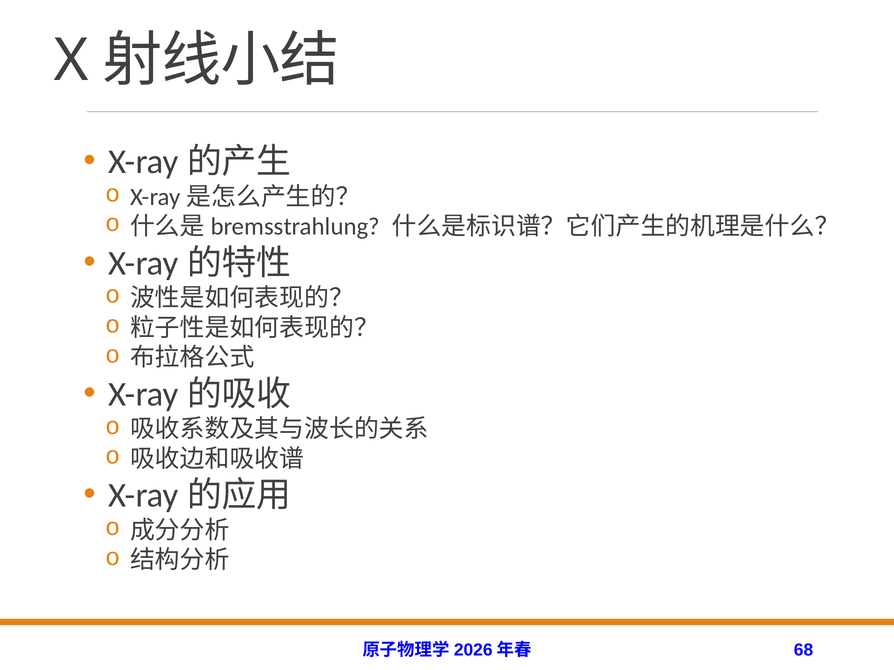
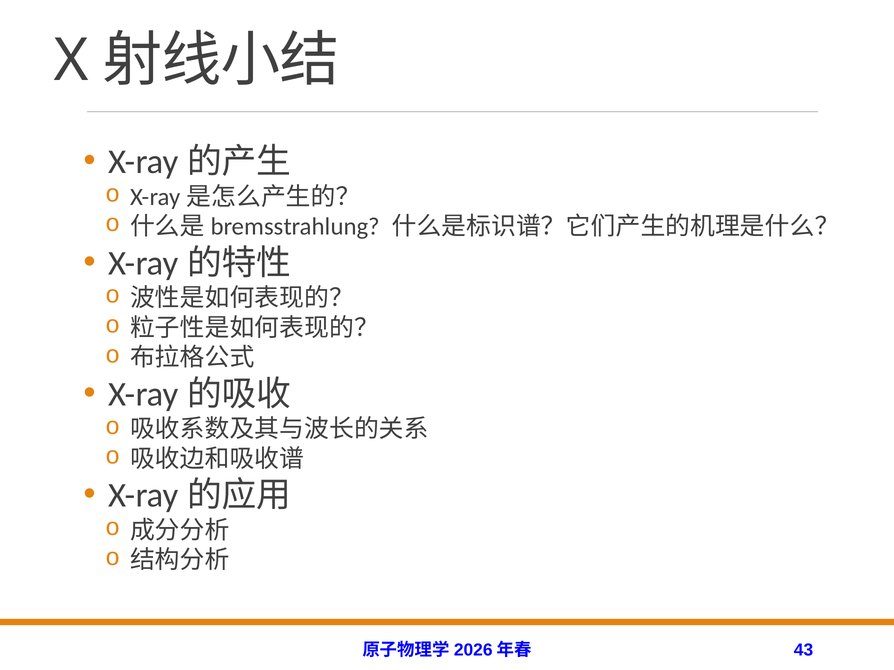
68: 68 -> 43
